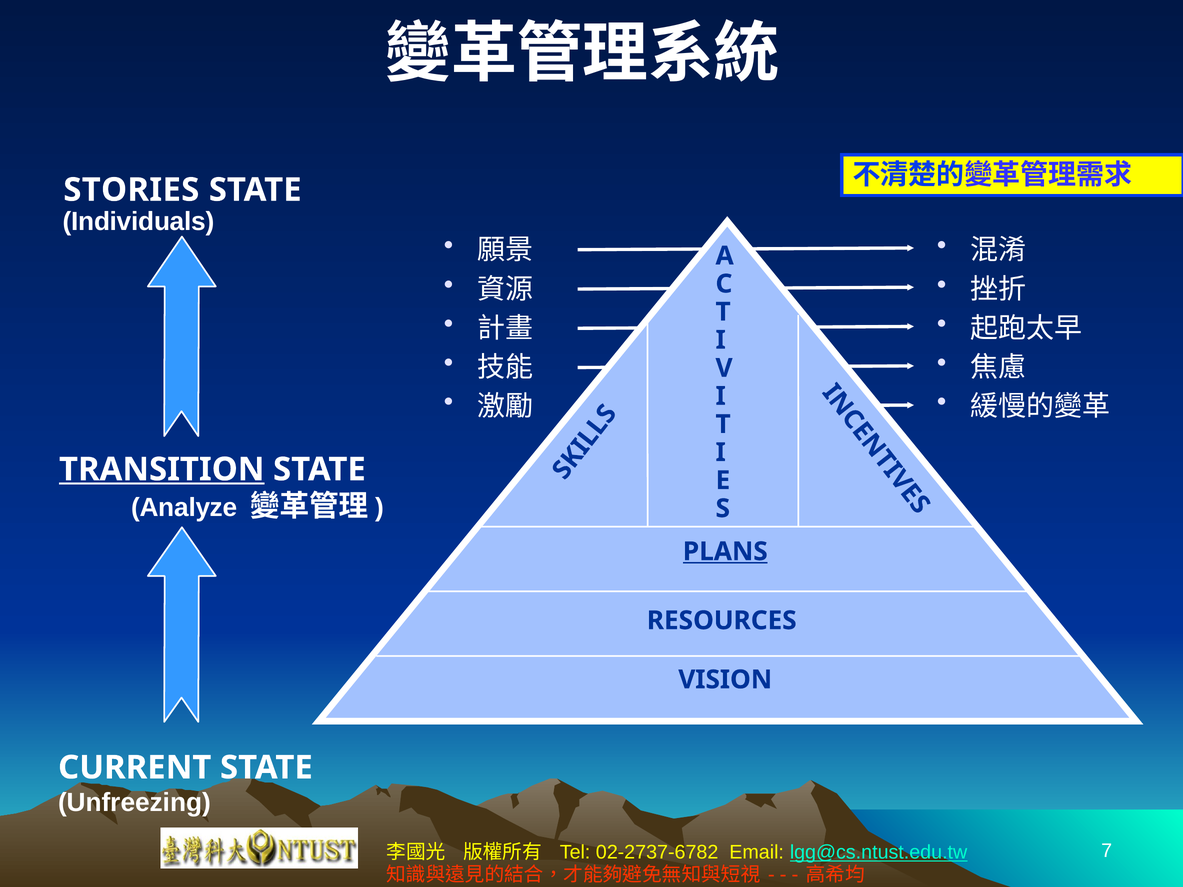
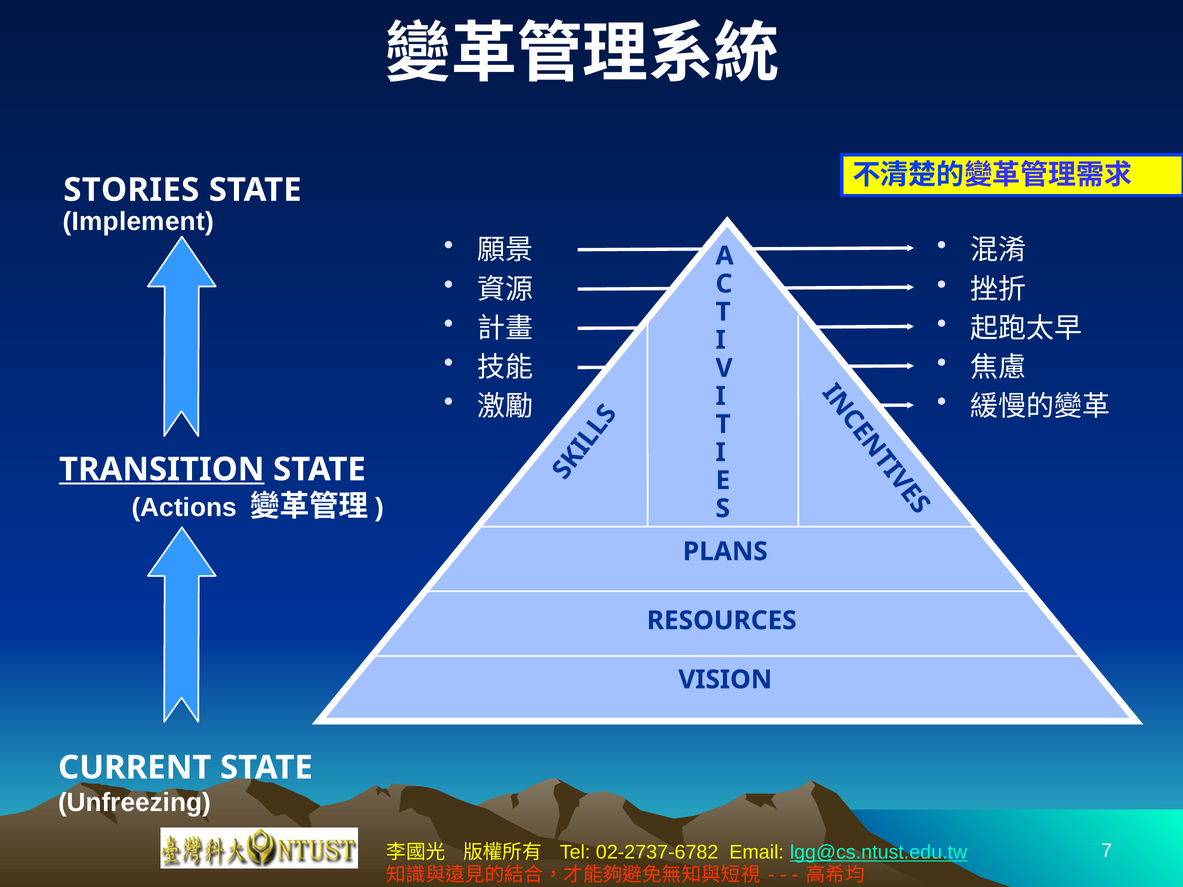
Individuals: Individuals -> Implement
Analyze: Analyze -> Actions
PLANS underline: present -> none
